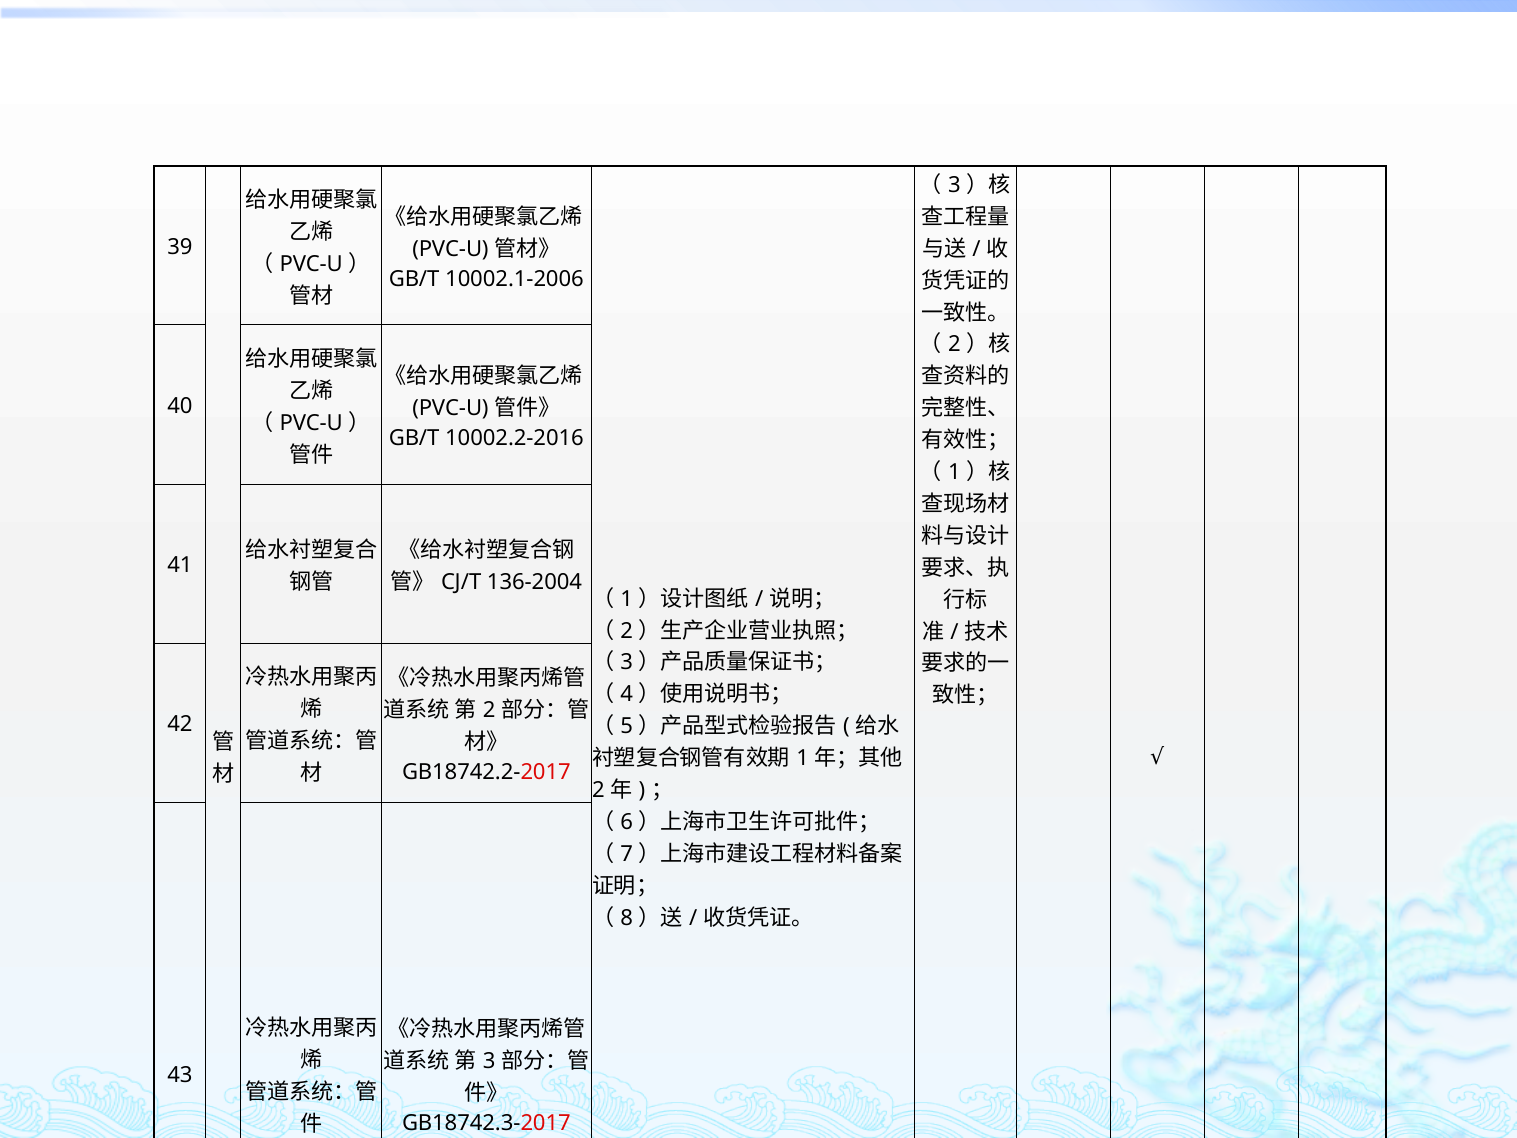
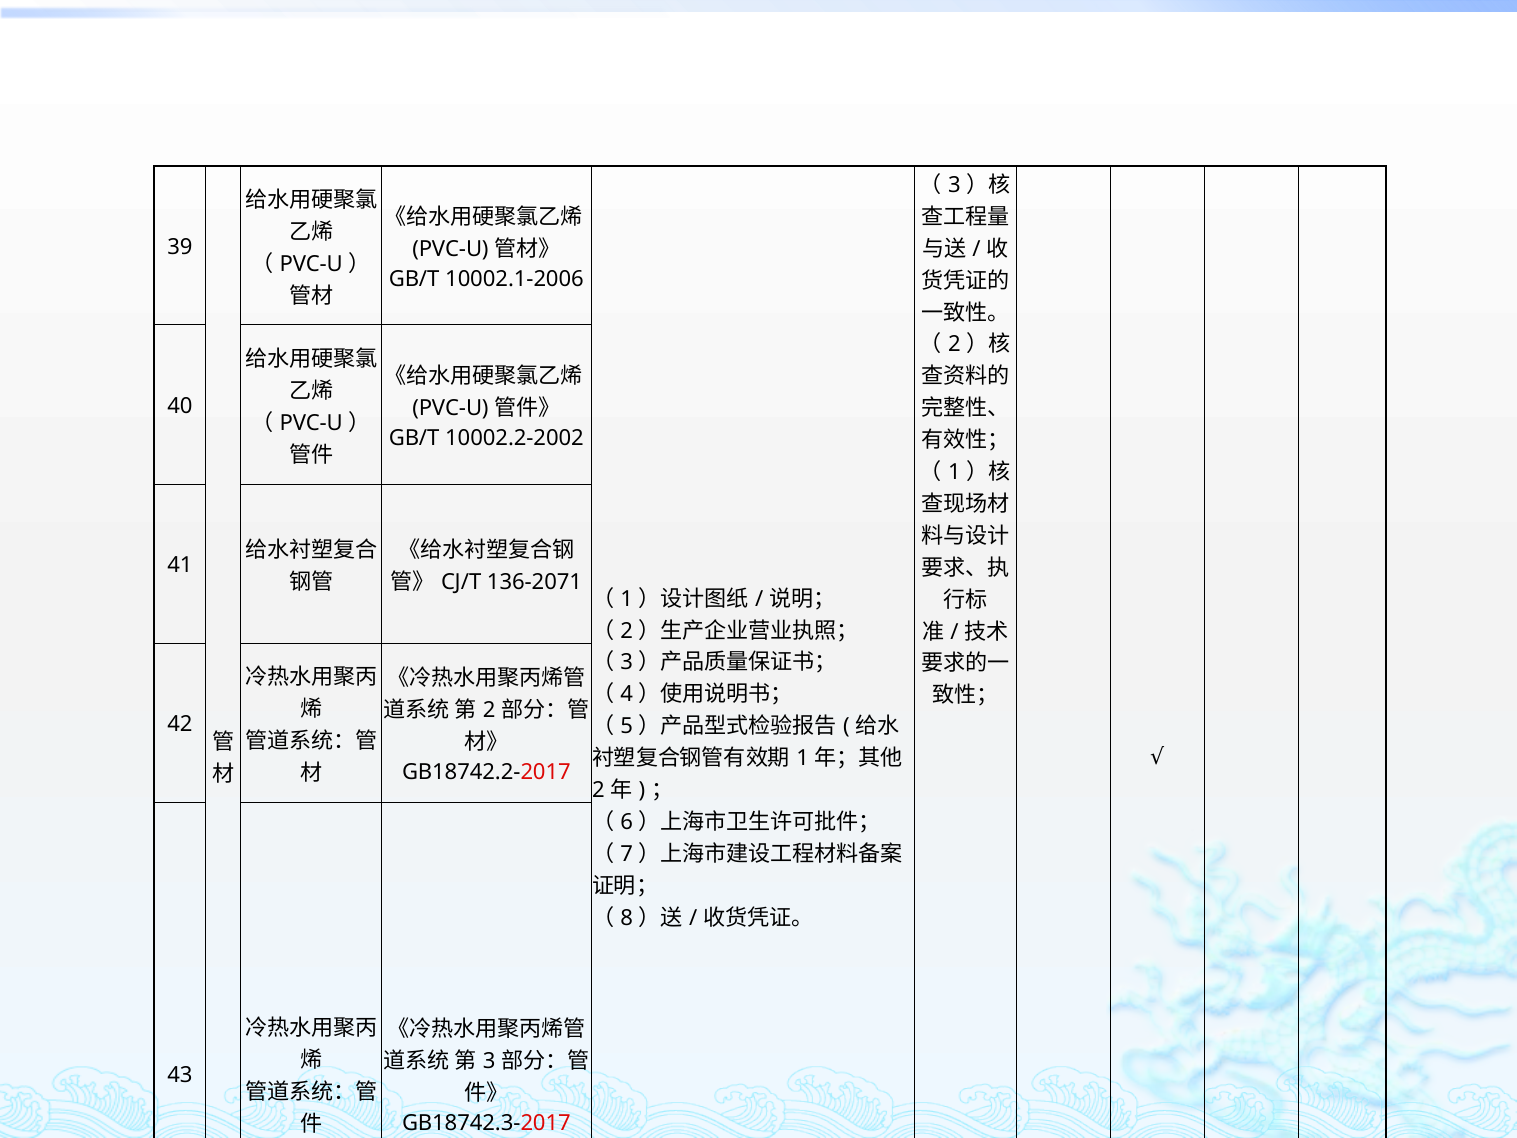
10002.2-2016: 10002.2-2016 -> 10002.2-2002
136-2004: 136-2004 -> 136-2071
